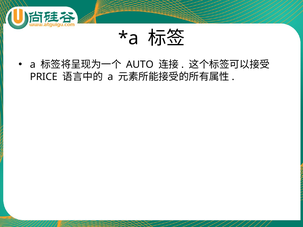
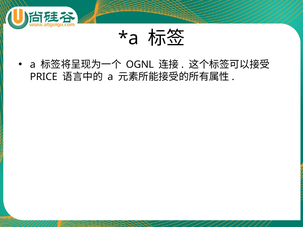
AUTO: AUTO -> OGNL
